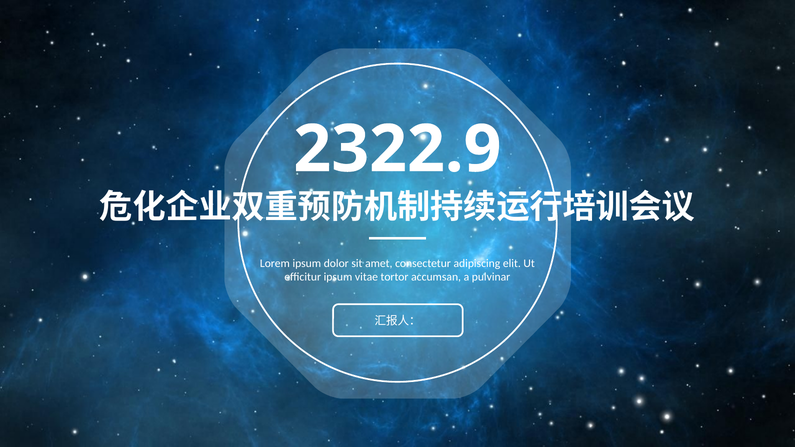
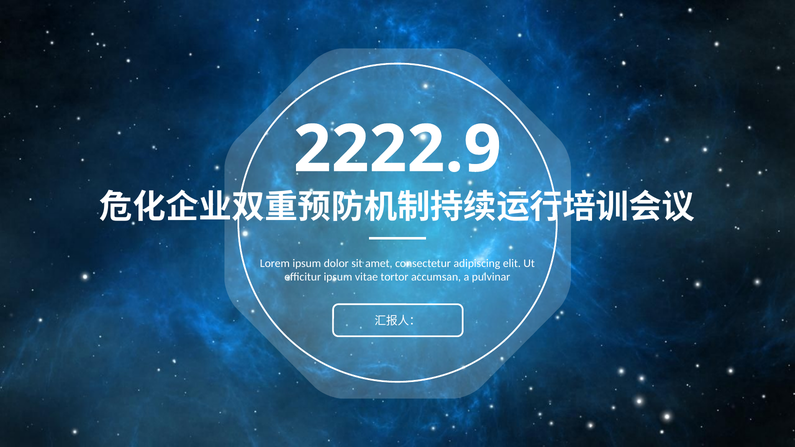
2322.9: 2322.9 -> 2222.9
